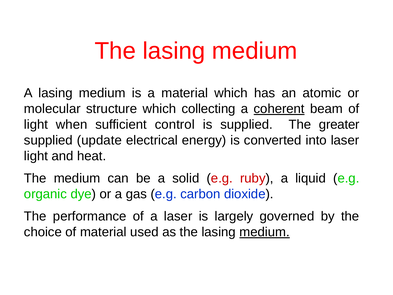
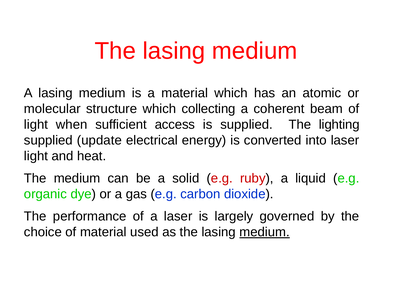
coherent underline: present -> none
control: control -> access
greater: greater -> lighting
